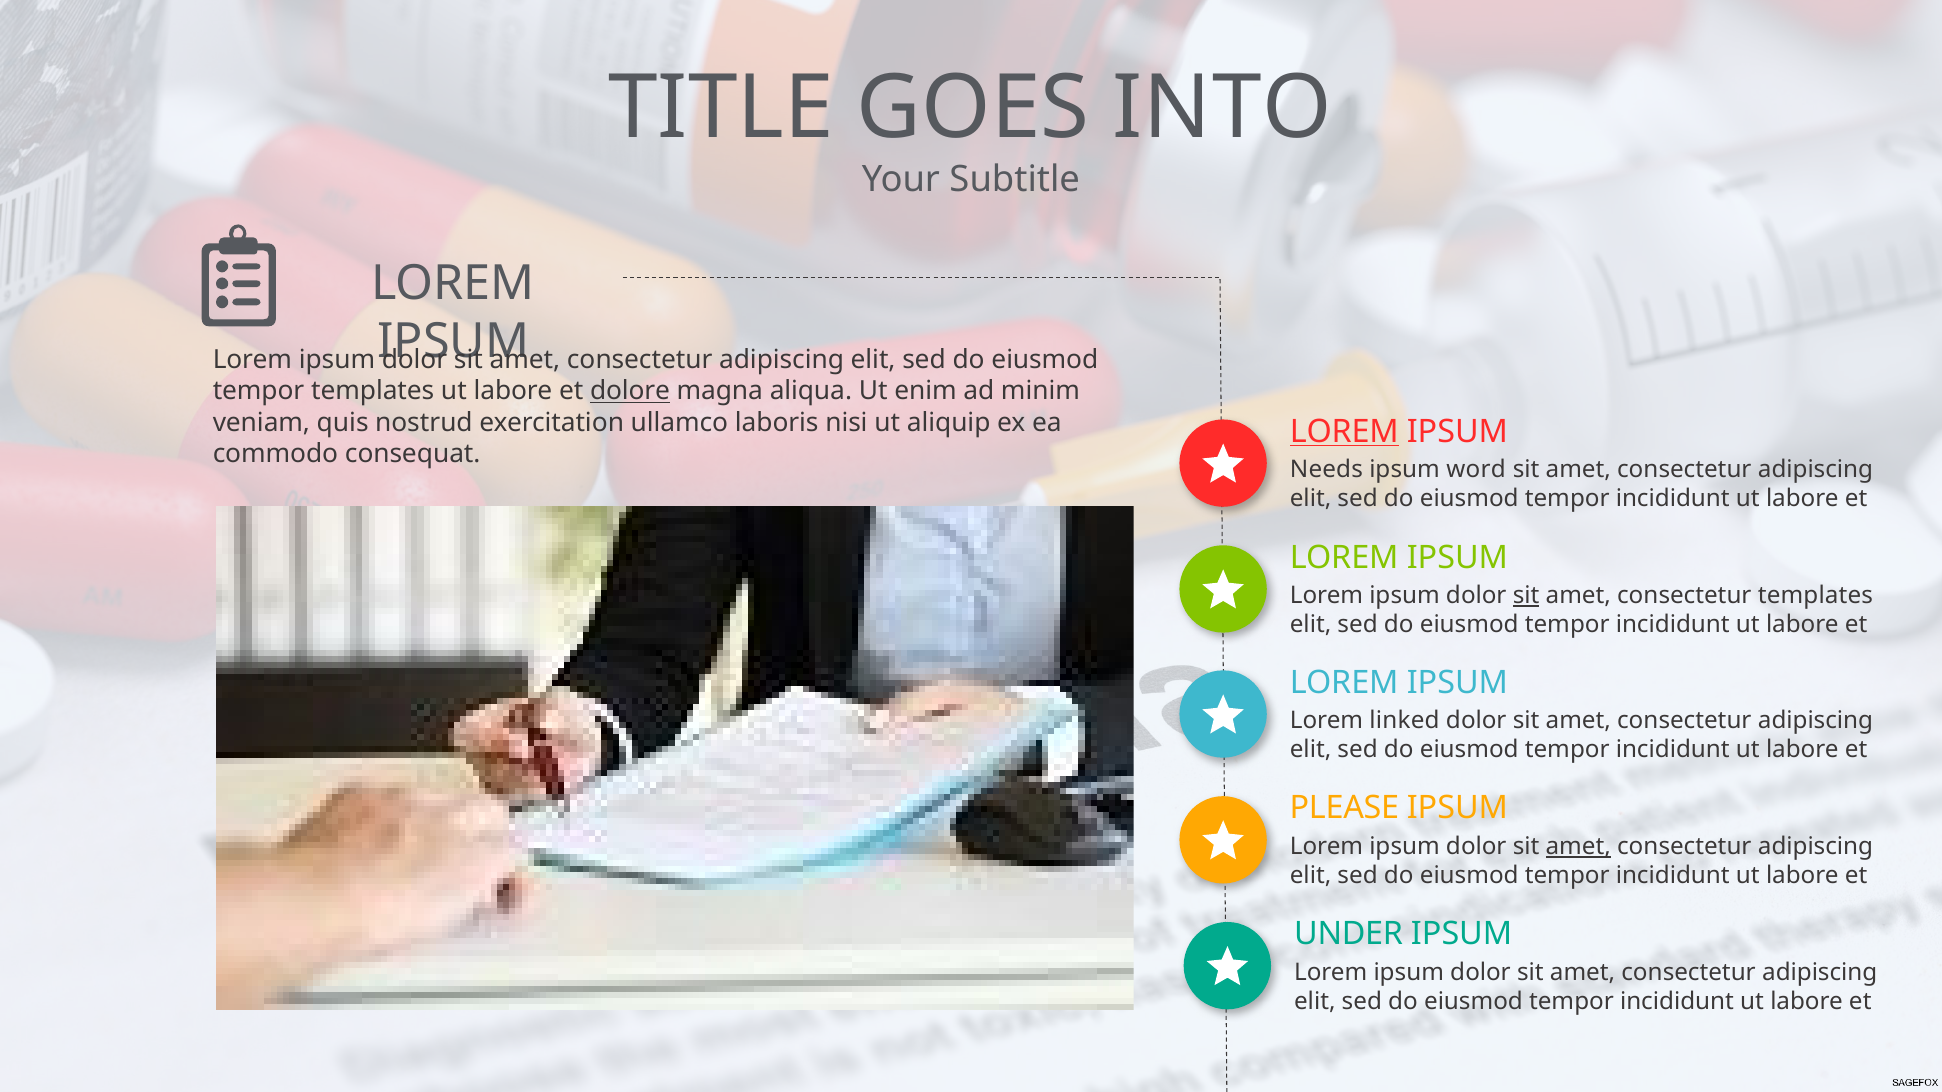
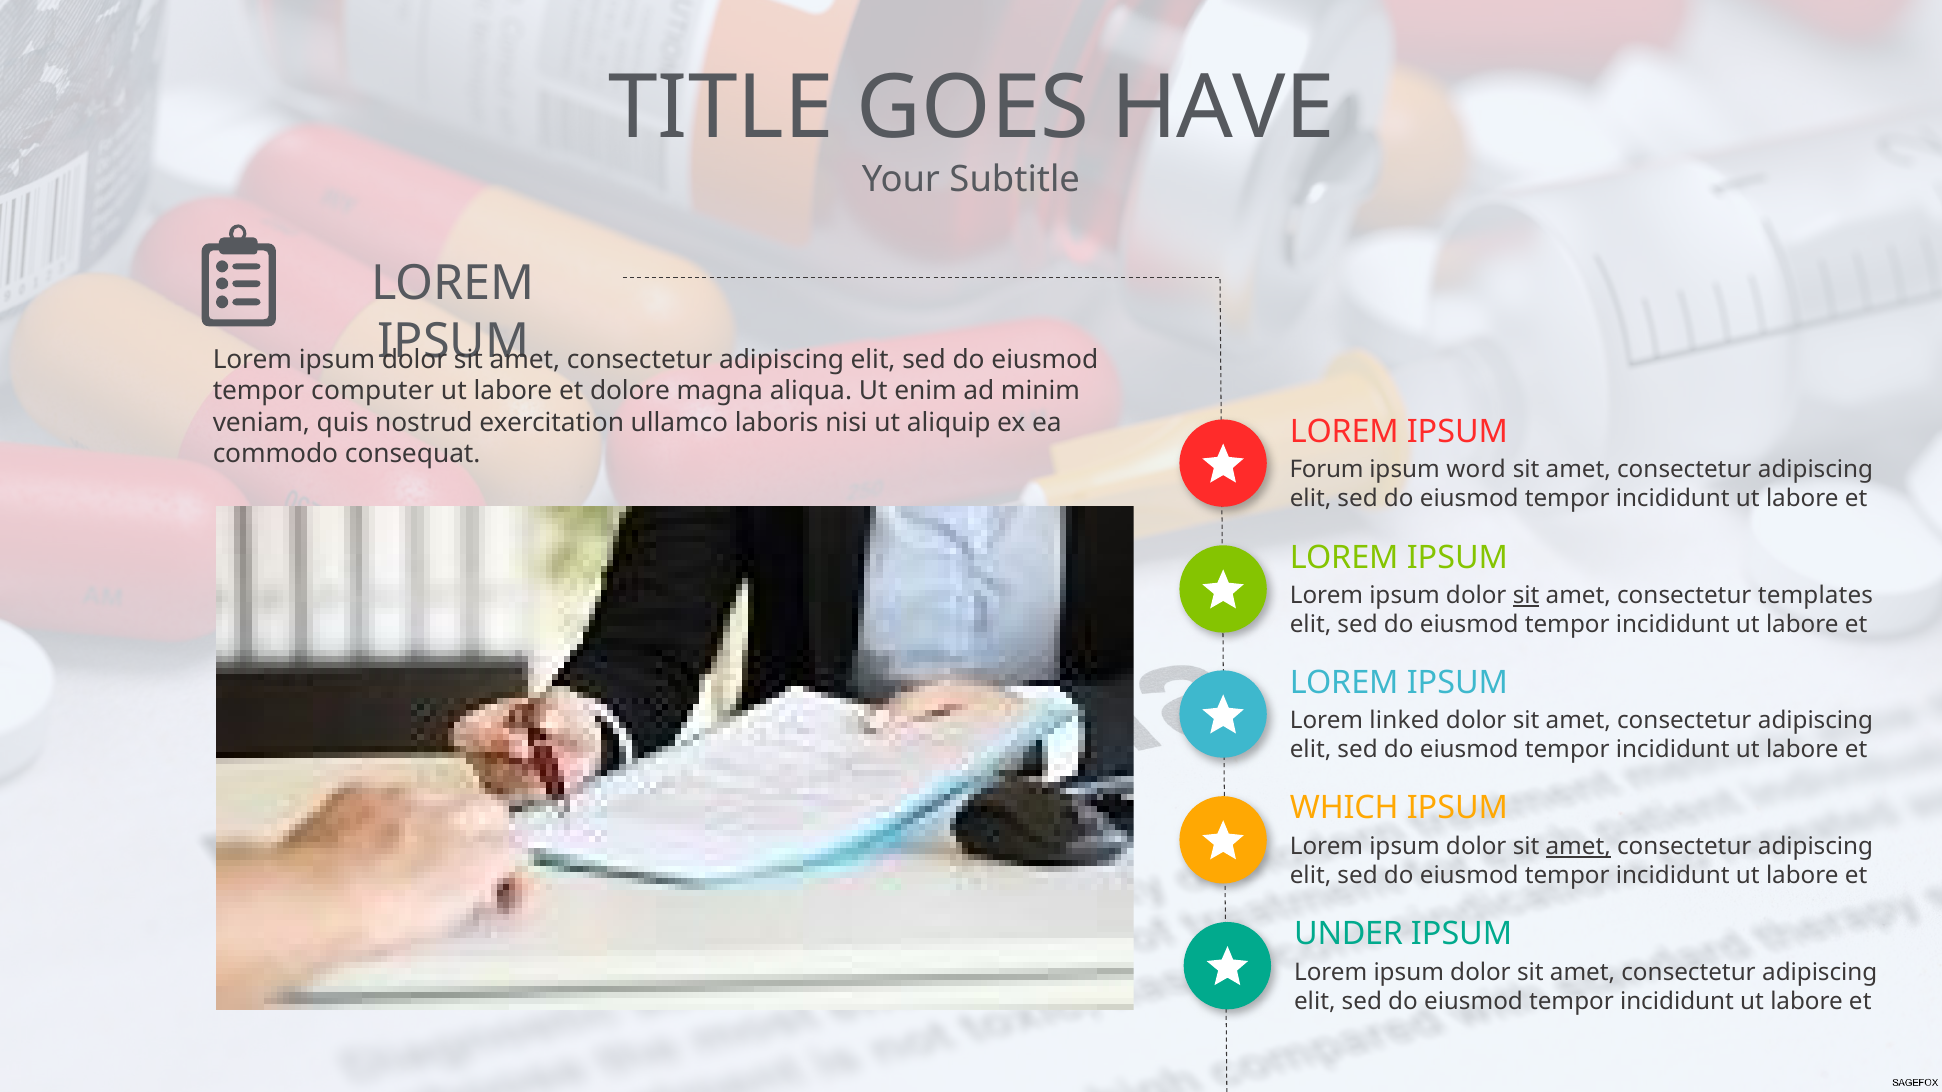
INTO: INTO -> HAVE
tempor templates: templates -> computer
dolore underline: present -> none
LOREM at (1344, 432) underline: present -> none
Needs: Needs -> Forum
PLEASE: PLEASE -> WHICH
